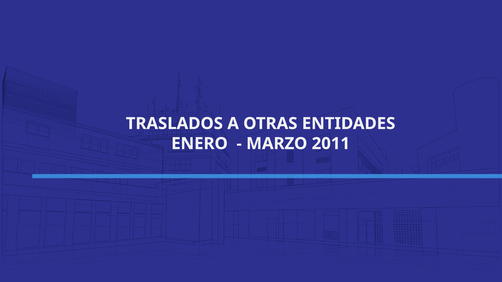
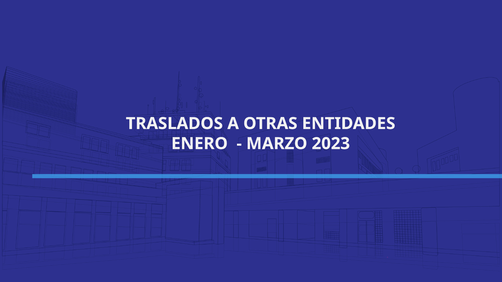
2011: 2011 -> 2023
